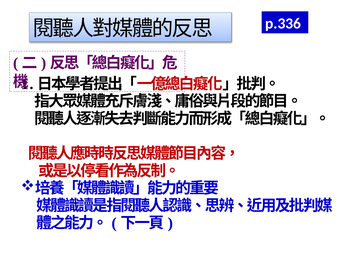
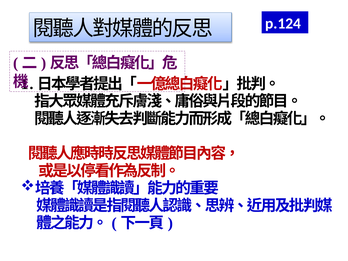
p.336: p.336 -> p.124
